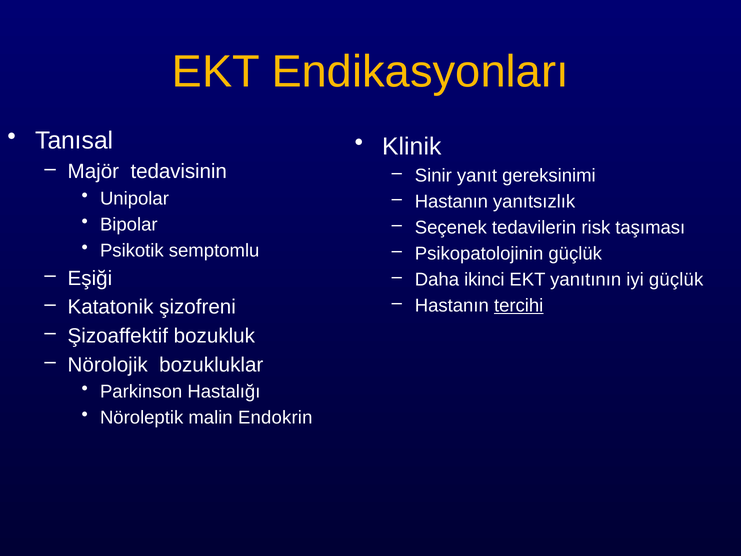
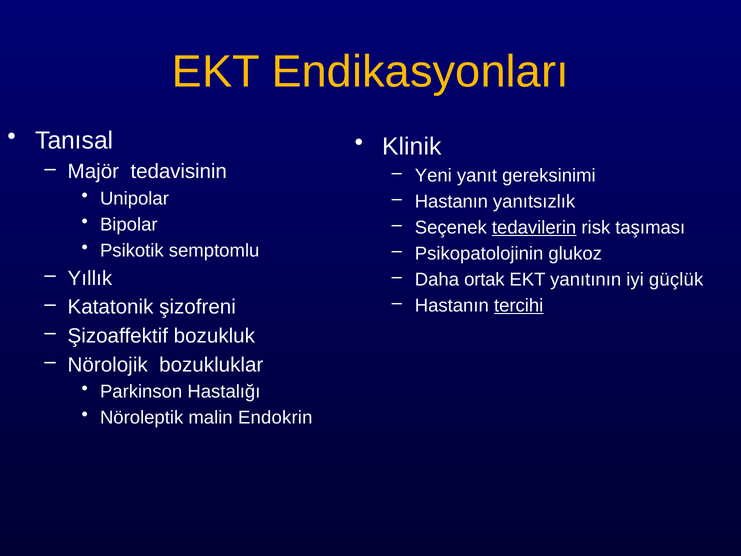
Sinir: Sinir -> Yeni
tedavilerin underline: none -> present
Psikopatolojinin güçlük: güçlük -> glukoz
Eşiği: Eşiği -> Yıllık
ikinci: ikinci -> ortak
